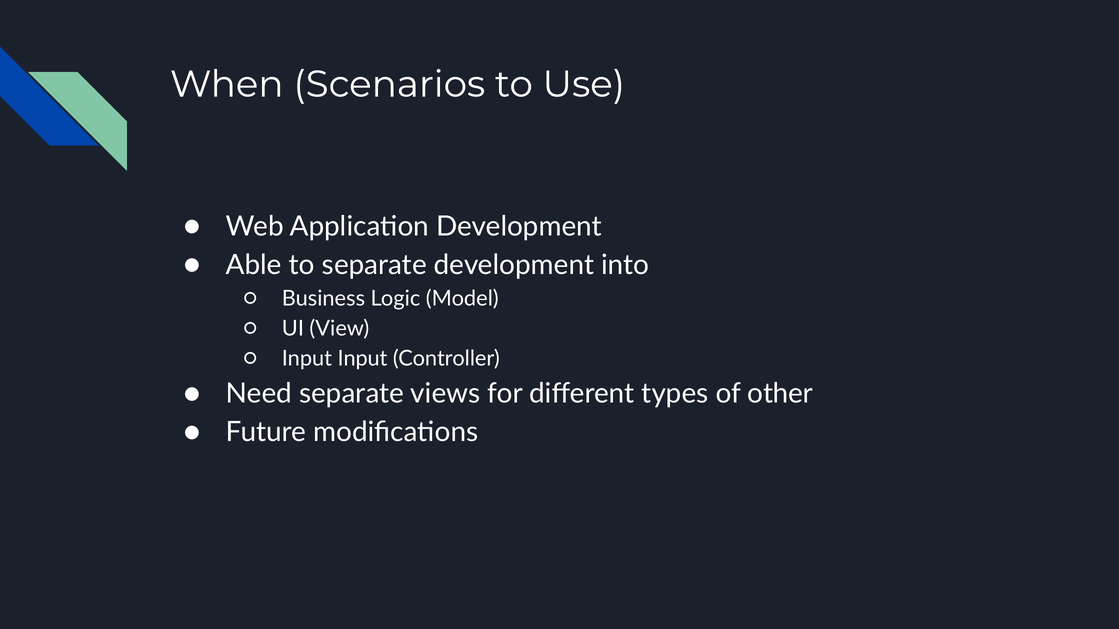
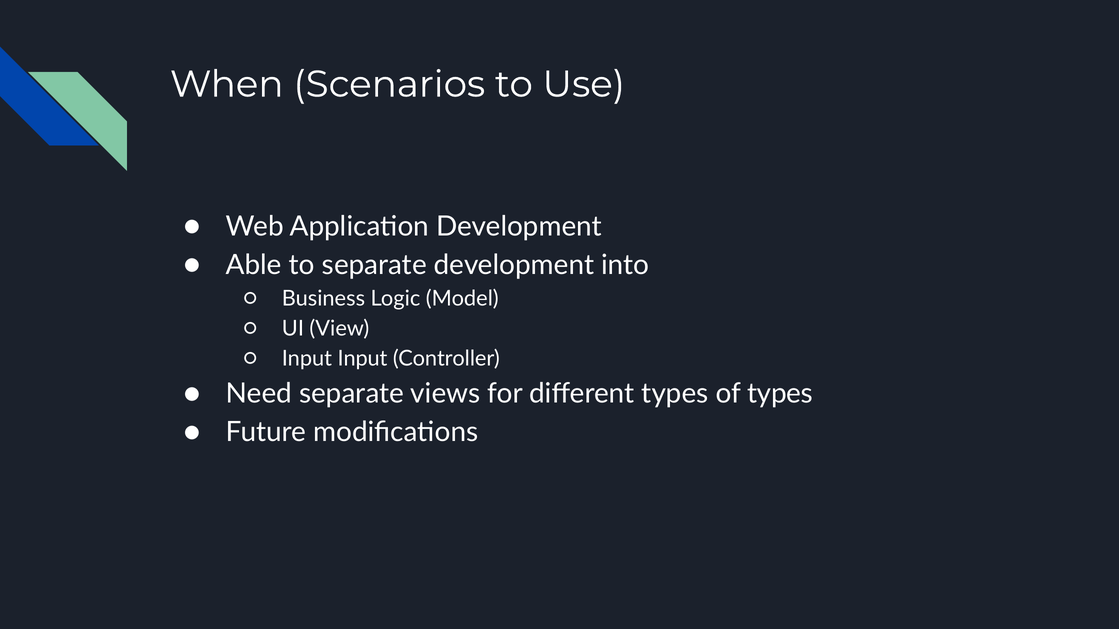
of other: other -> types
